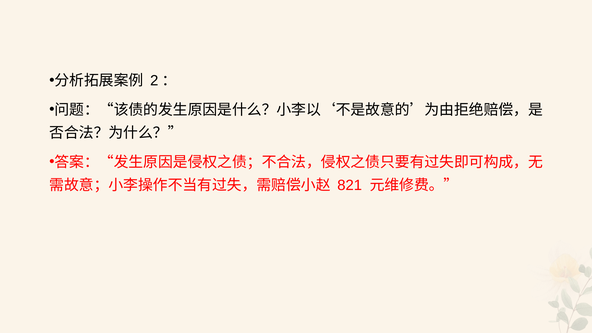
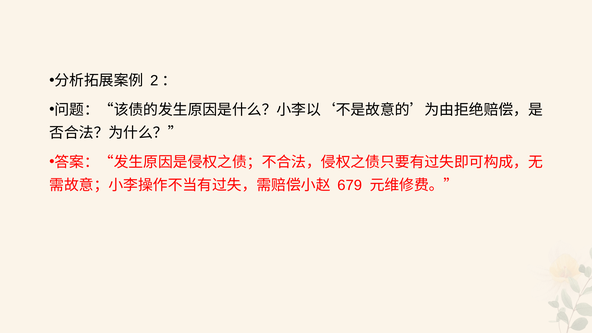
821: 821 -> 679
